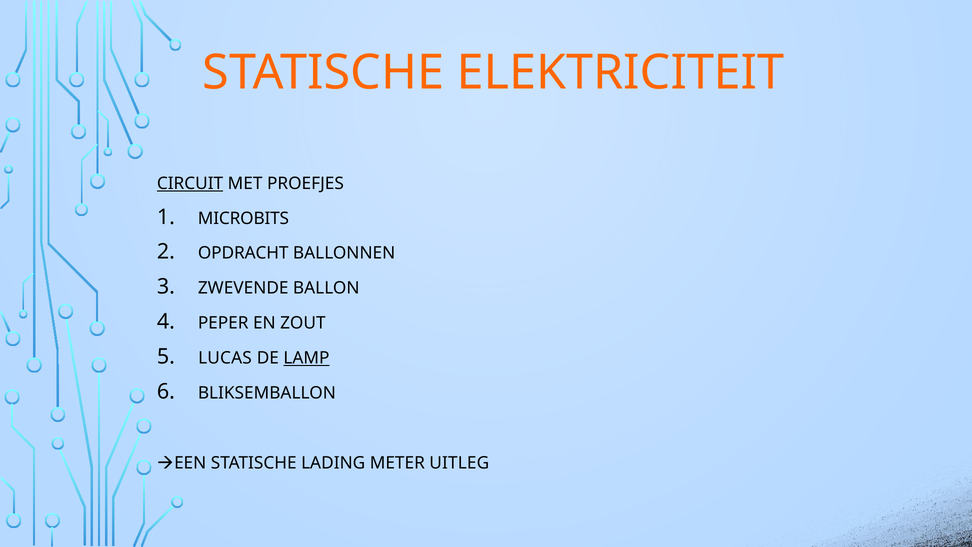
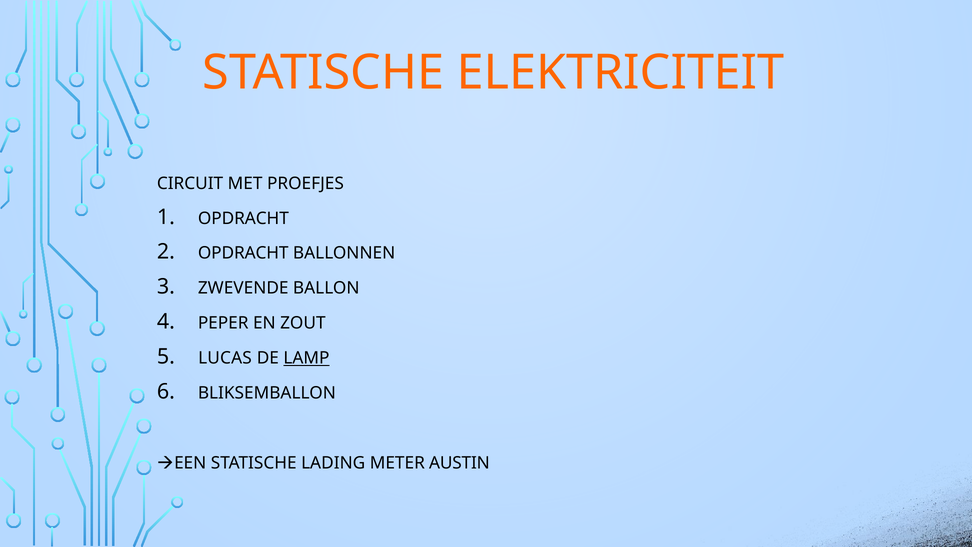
CIRCUIT underline: present -> none
MICROBITS at (243, 218): MICROBITS -> OPDRACHT
UITLEG: UITLEG -> AUSTIN
